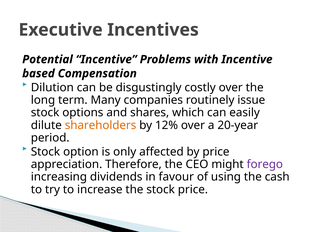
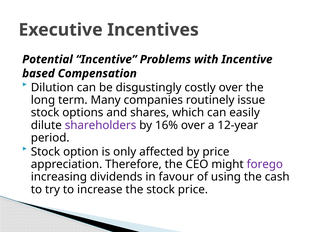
shareholders colour: orange -> purple
12%: 12% -> 16%
20-year: 20-year -> 12-year
